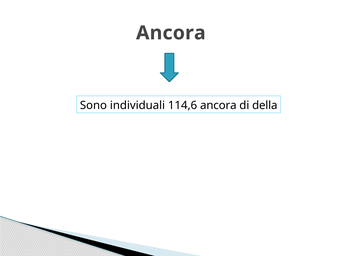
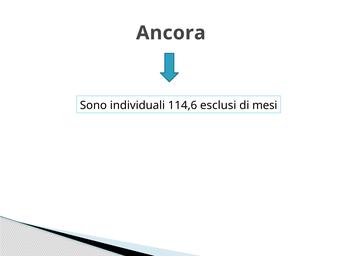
114,6 ancora: ancora -> esclusi
della: della -> mesi
